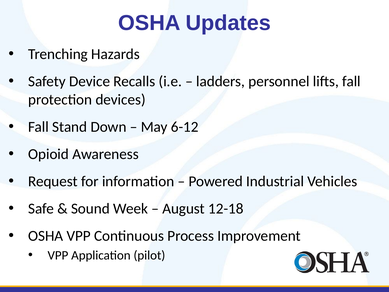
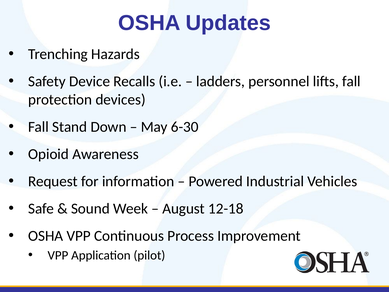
6-12: 6-12 -> 6-30
